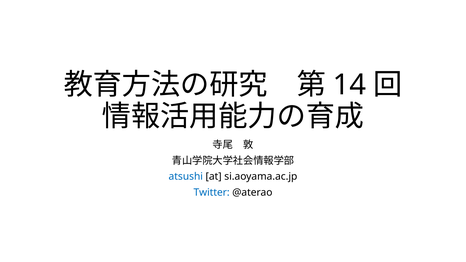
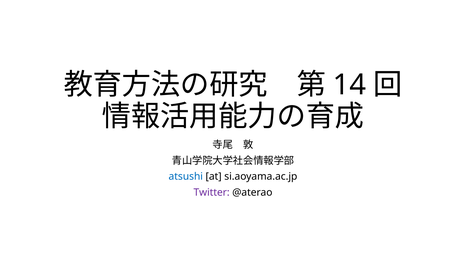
Twitter colour: blue -> purple
